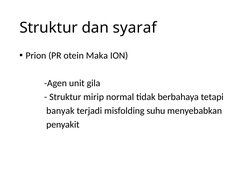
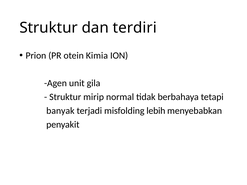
syaraf: syaraf -> terdiri
Maka: Maka -> Kimia
suhu: suhu -> lebih
